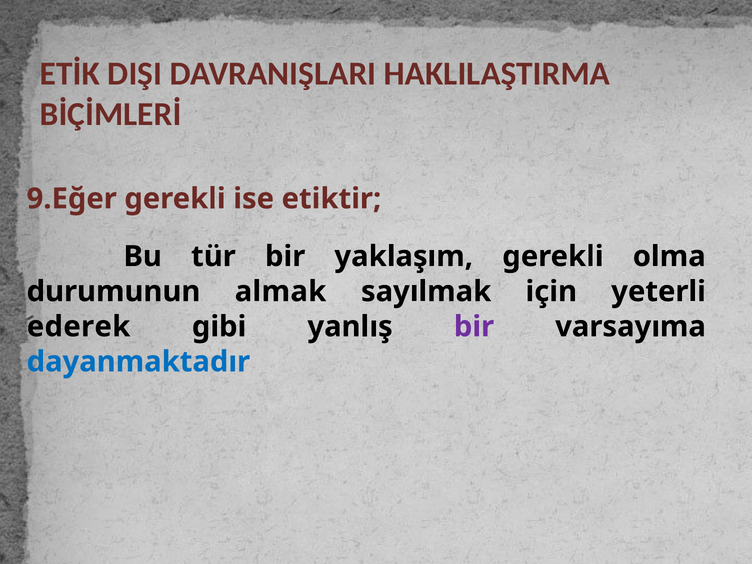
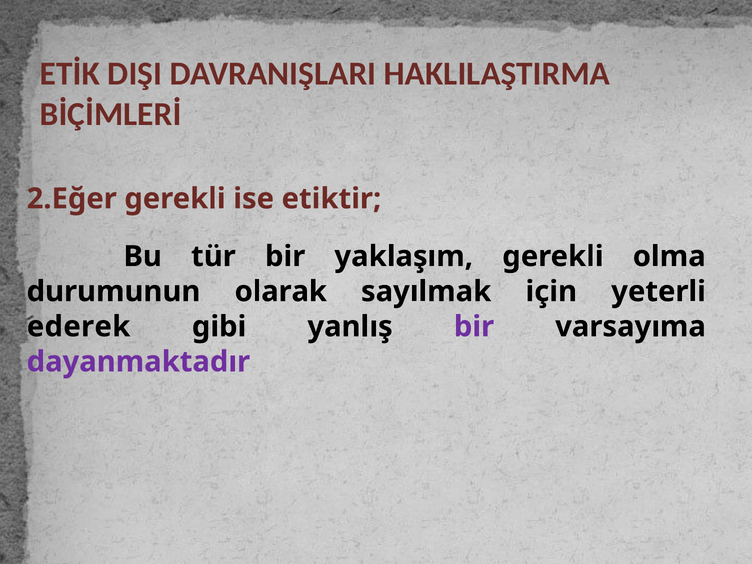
9.Eğer: 9.Eğer -> 2.Eğer
almak: almak -> olarak
dayanmaktadır colour: blue -> purple
